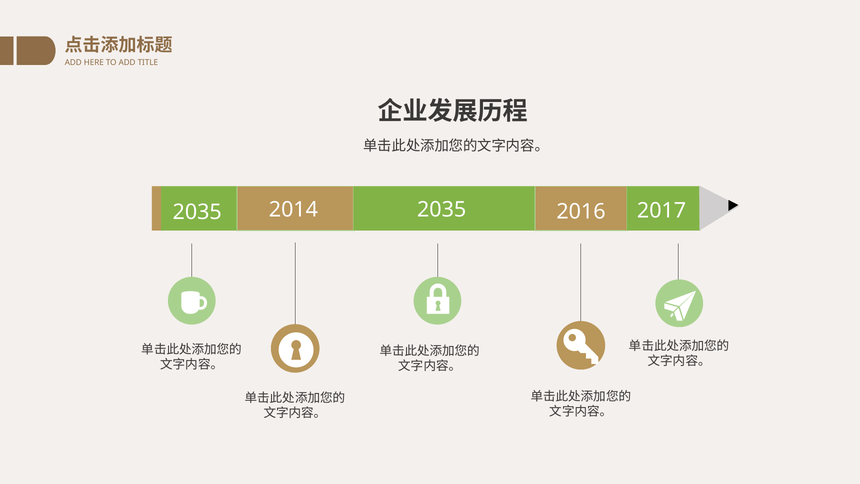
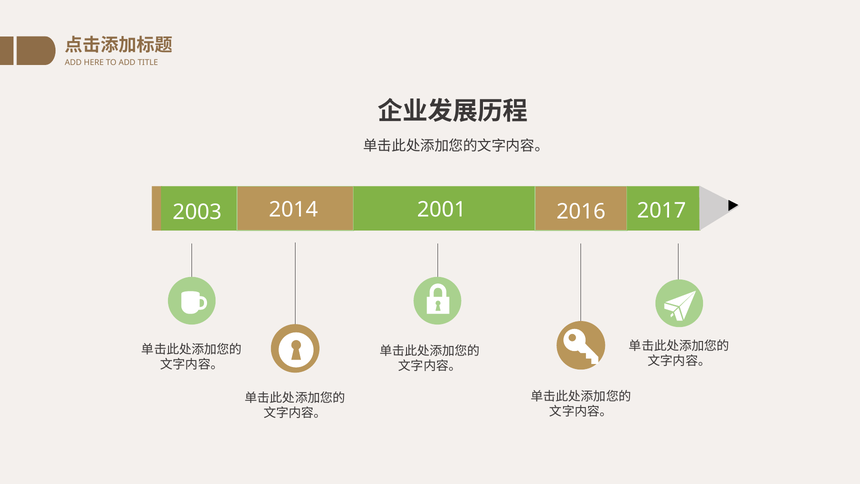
2035 at (197, 212): 2035 -> 2003
2014 2035: 2035 -> 2001
